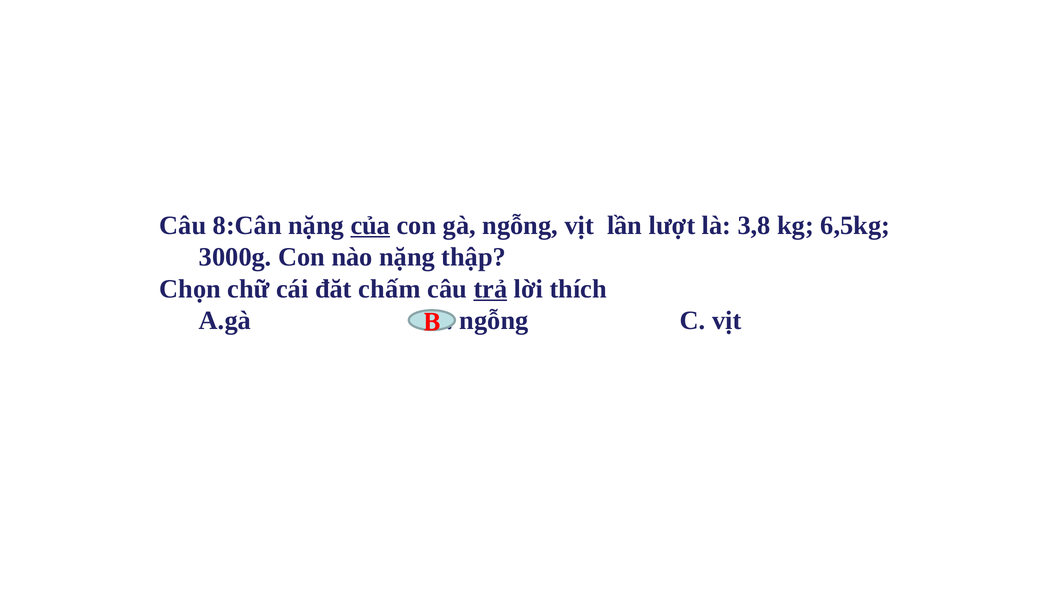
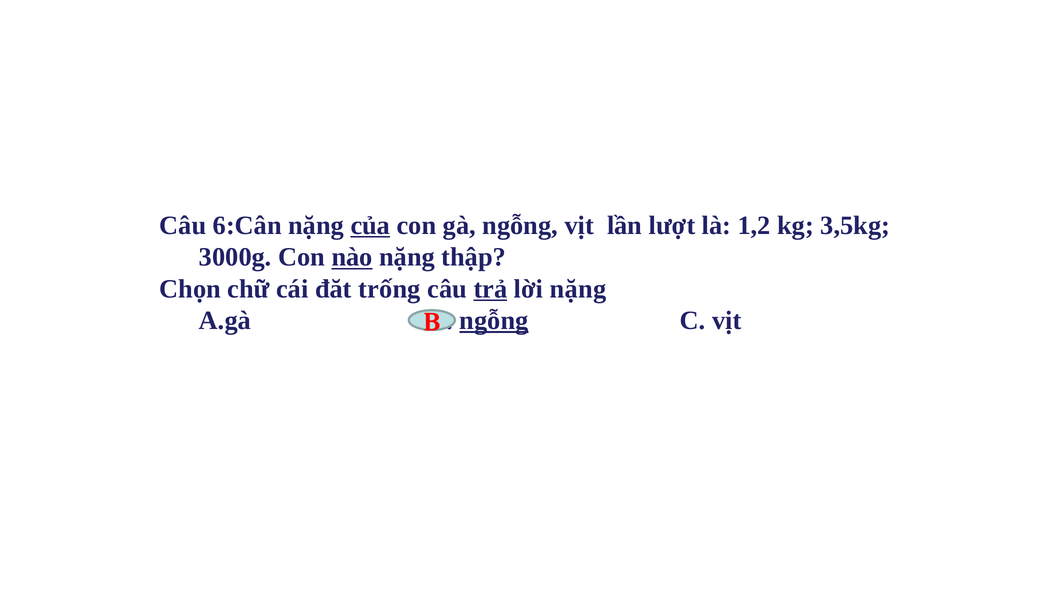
8:Cân: 8:Cân -> 6:Cân
3,8: 3,8 -> 1,2
6,5kg: 6,5kg -> 3,5kg
nào underline: none -> present
chấm: chấm -> trống
lời thích: thích -> nặng
ngỗng at (494, 320) underline: none -> present
